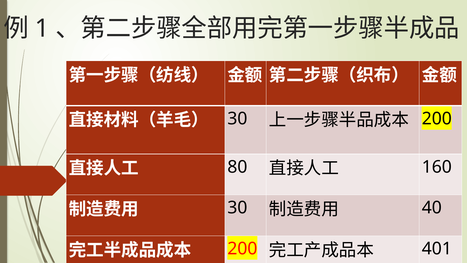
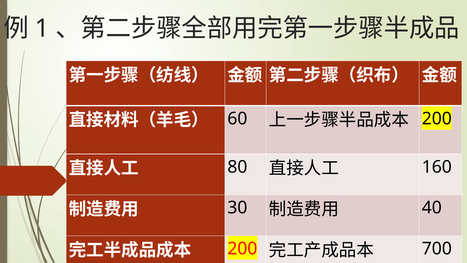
30 at (237, 118): 30 -> 60
401: 401 -> 700
